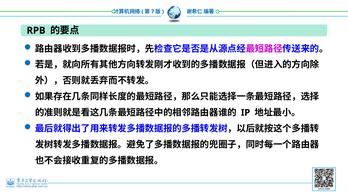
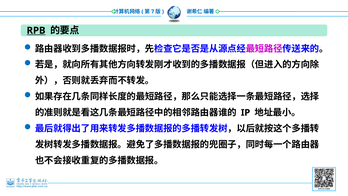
RPB underline: none -> present
